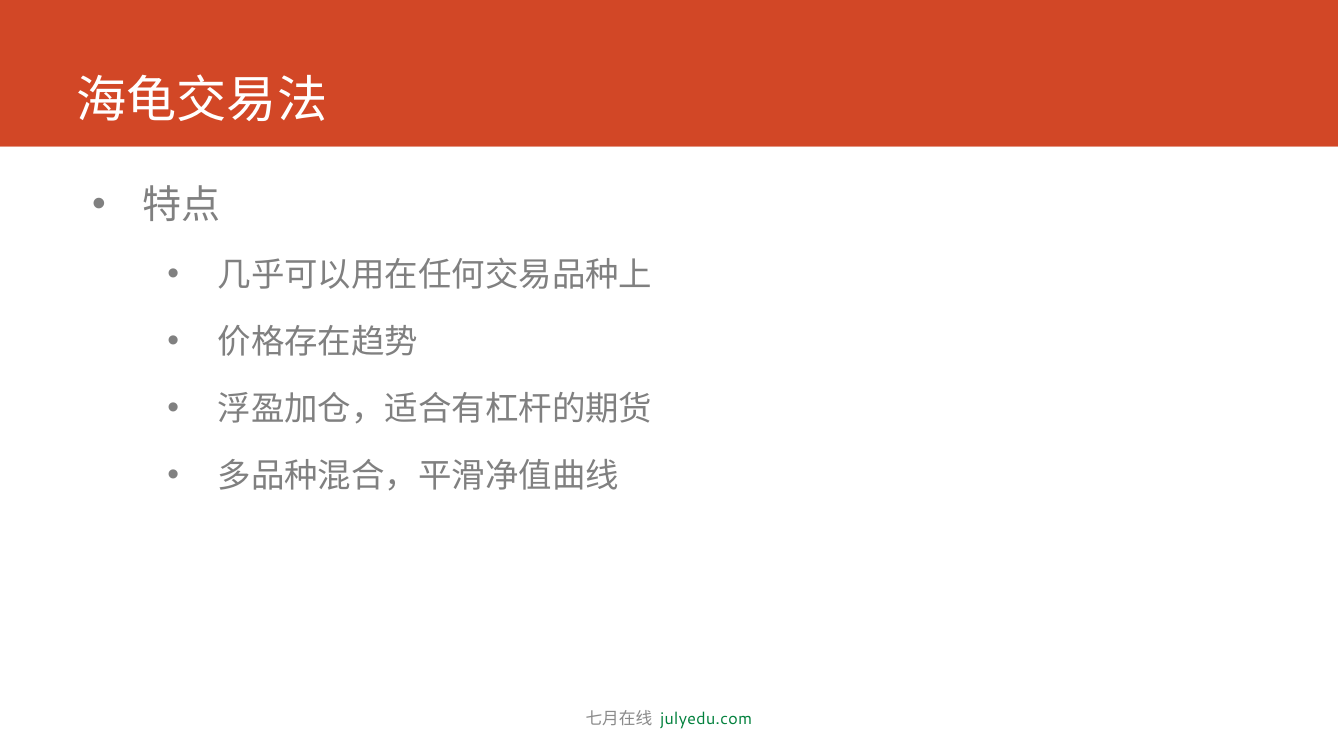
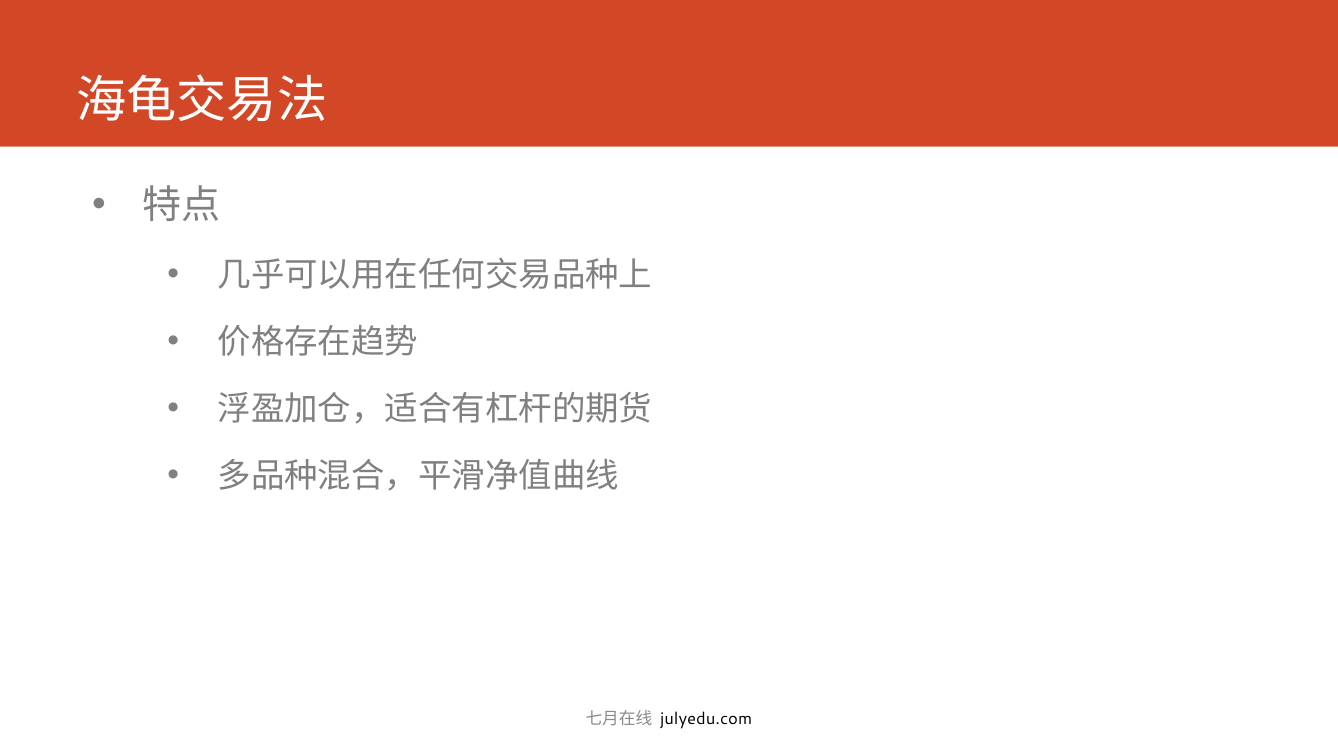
julyedu.com colour: green -> black
